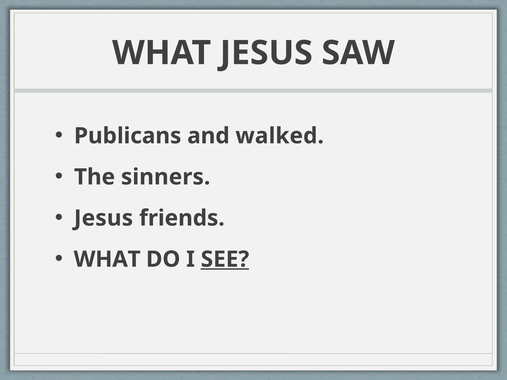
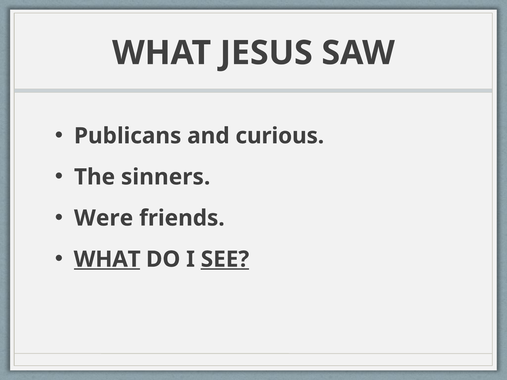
walked: walked -> curious
Jesus at (104, 218): Jesus -> Were
WHAT at (107, 259) underline: none -> present
